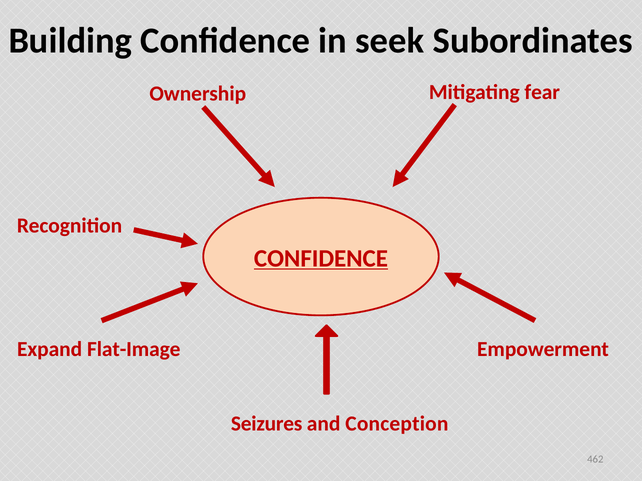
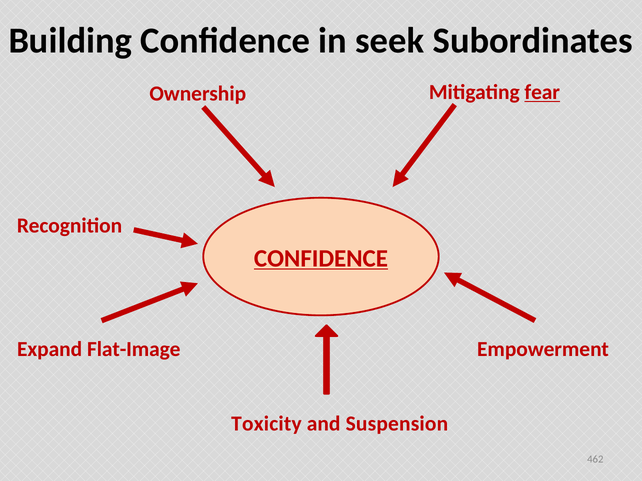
fear underline: none -> present
Seizures: Seizures -> Toxicity
Conception: Conception -> Suspension
